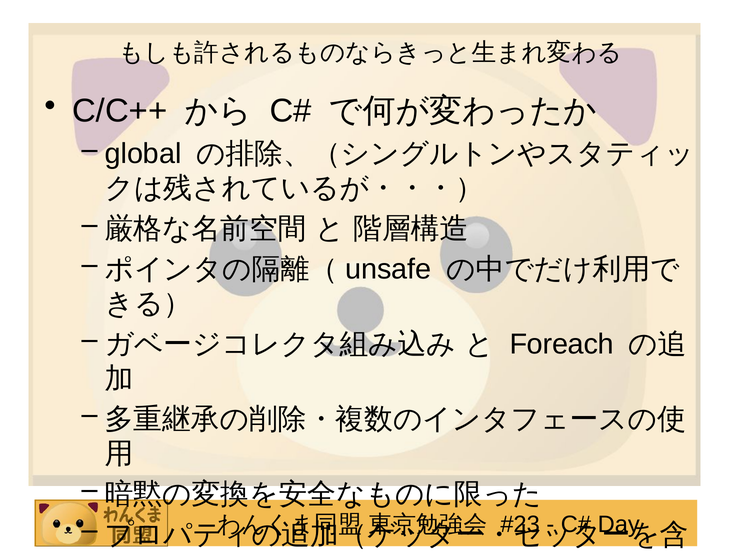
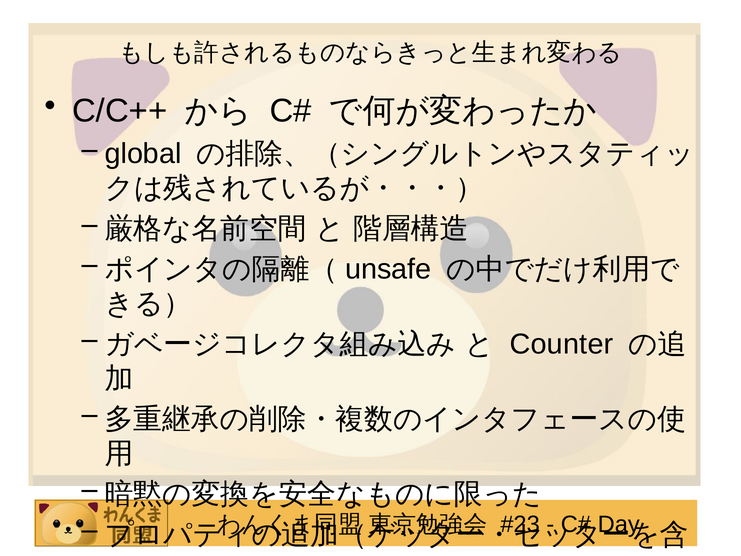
Foreach: Foreach -> Counter
